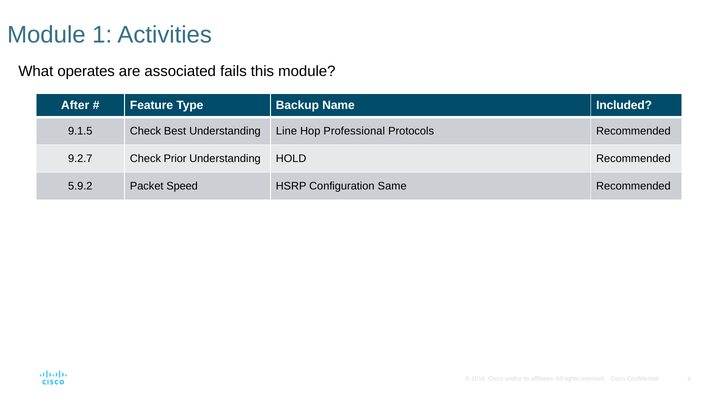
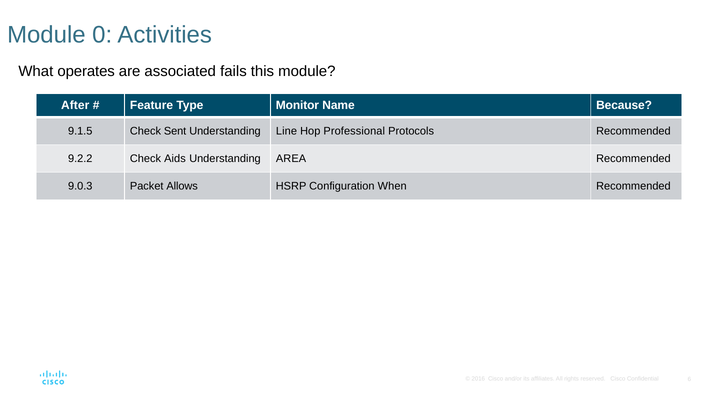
1: 1 -> 0
Backup: Backup -> Monitor
Included: Included -> Because
Best: Best -> Sent
9.2.7: 9.2.7 -> 9.2.2
Prior: Prior -> Aids
HOLD: HOLD -> AREA
5.9.2: 5.9.2 -> 9.0.3
Speed: Speed -> Allows
Same: Same -> When
